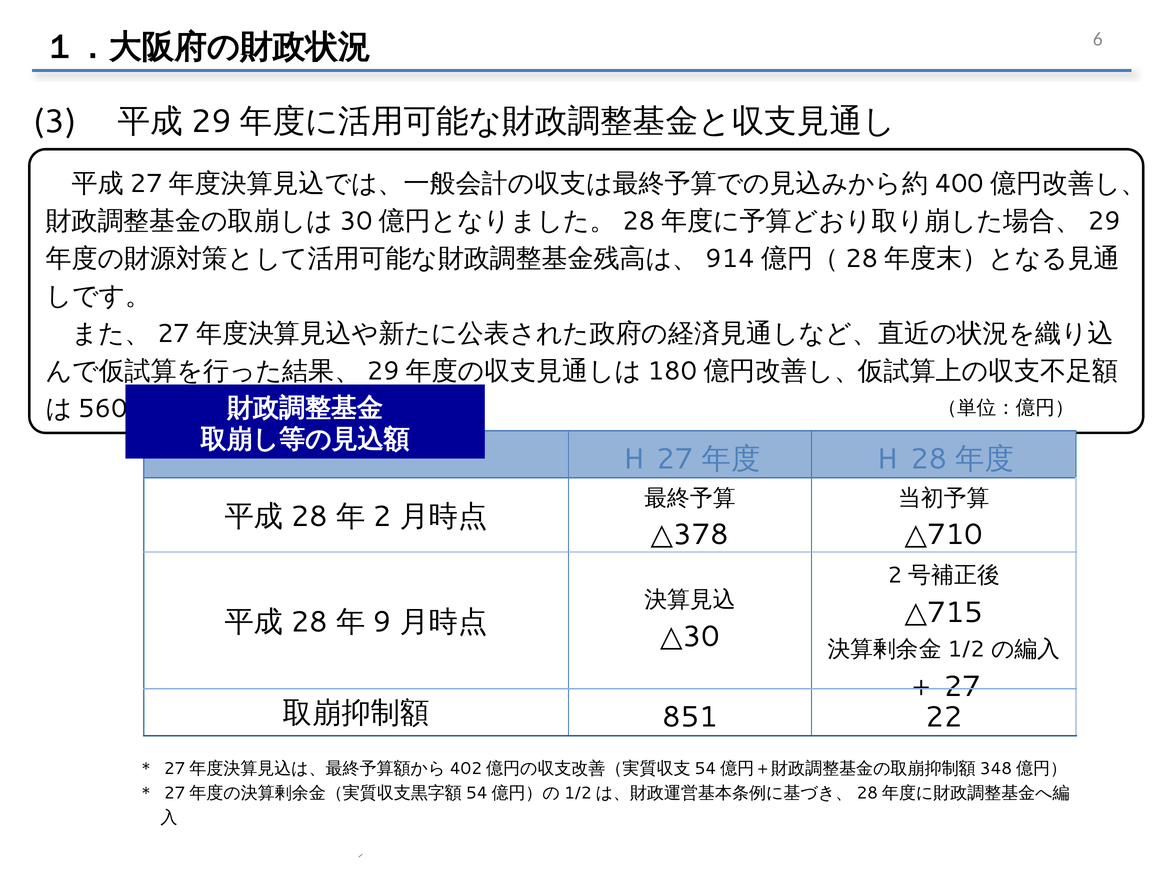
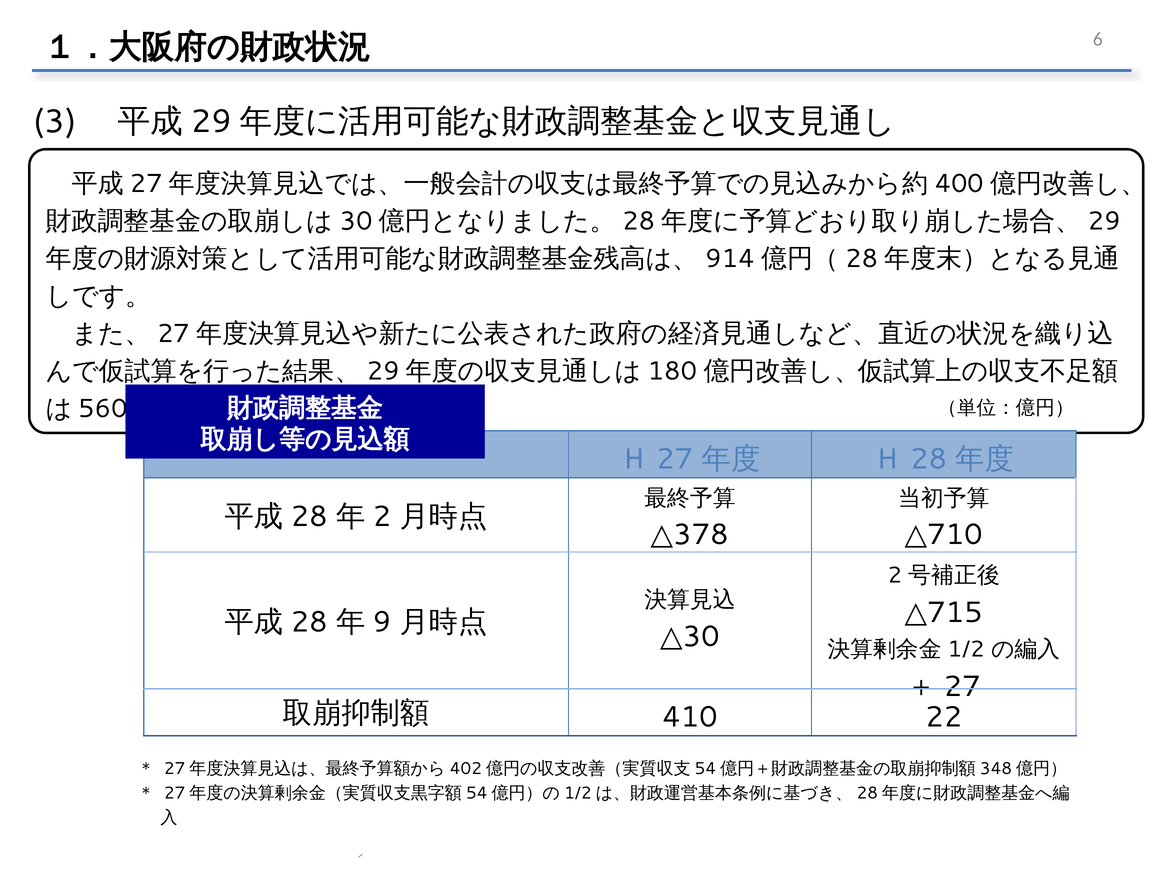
851: 851 -> 410
